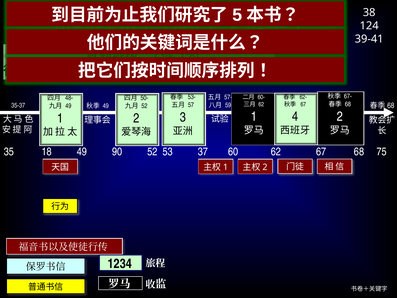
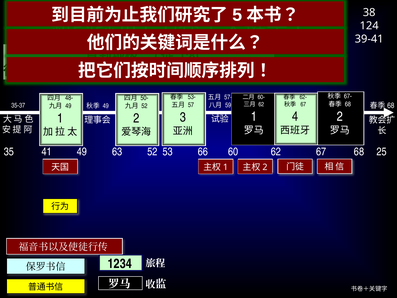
35 18: 18 -> 41
90: 90 -> 63
37: 37 -> 66
75: 75 -> 25
